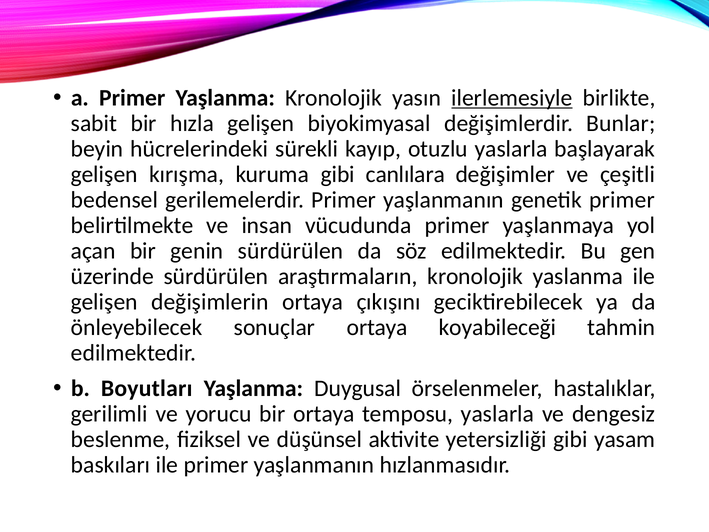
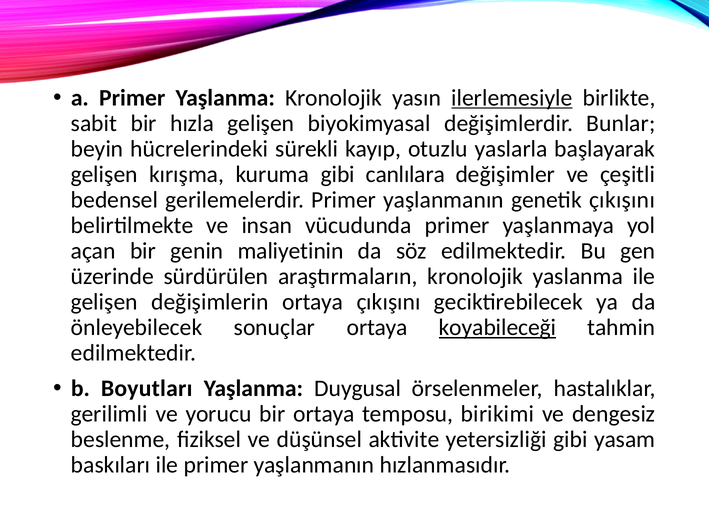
genetik primer: primer -> çıkışını
genin sürdürülen: sürdürülen -> maliyetinin
koyabileceği underline: none -> present
temposu yaslarla: yaslarla -> birikimi
